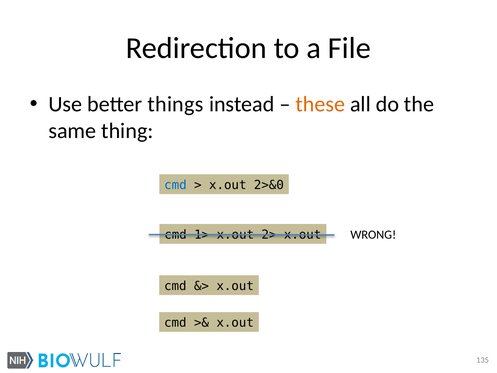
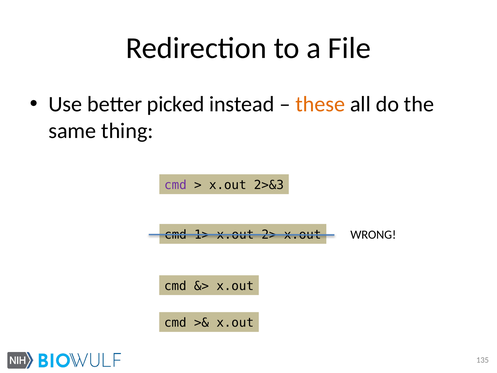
things: things -> picked
cmd at (175, 185) colour: blue -> purple
2>&0: 2>&0 -> 2>&3
